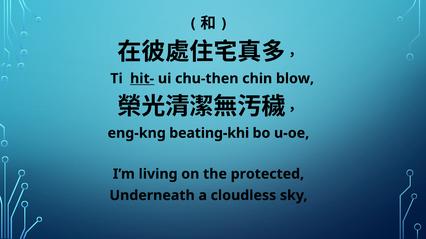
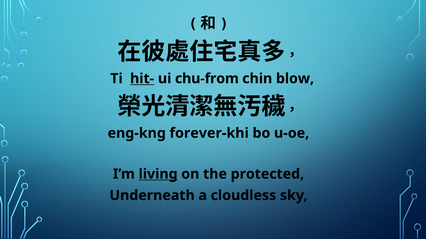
chu-then: chu-then -> chu-from
beating-khi: beating-khi -> forever-khi
living underline: none -> present
